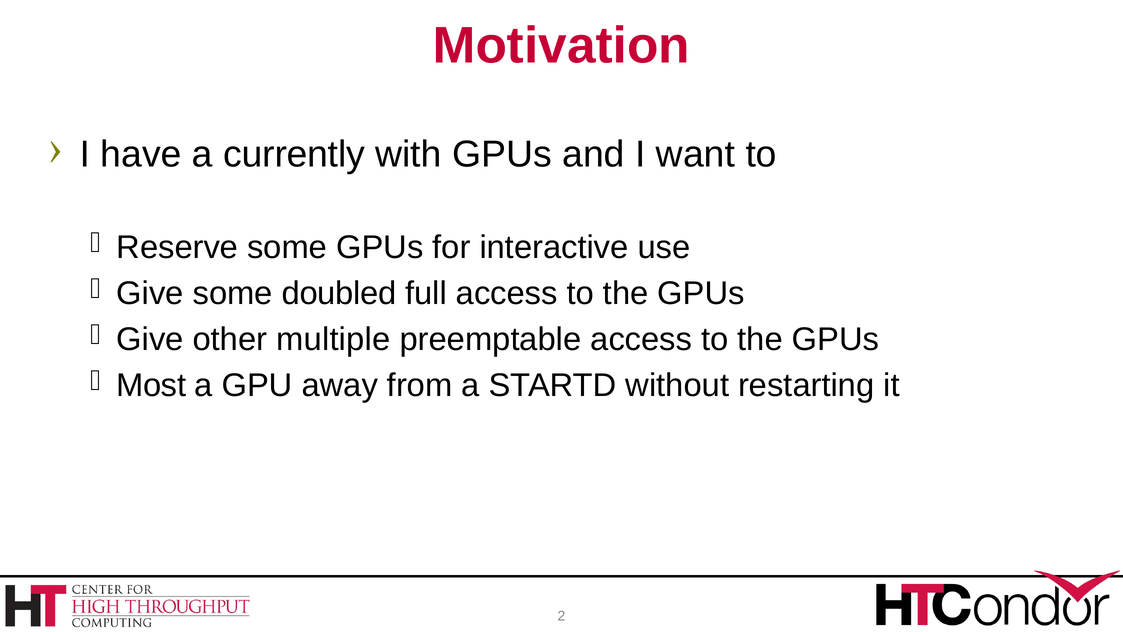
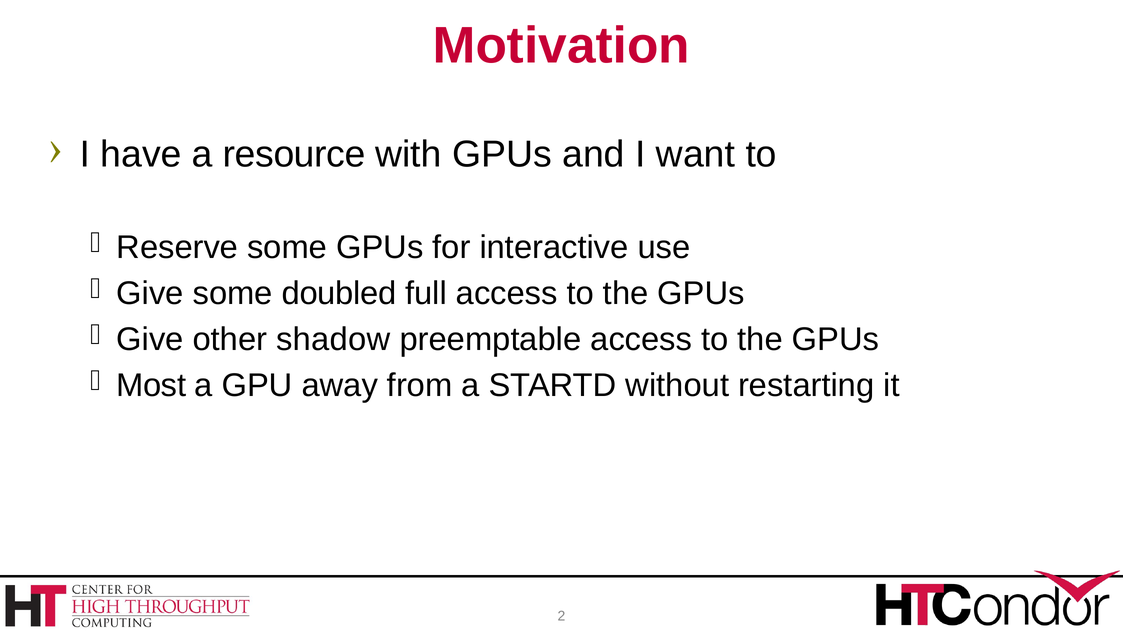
currently: currently -> resource
multiple: multiple -> shadow
